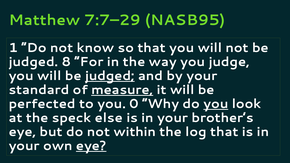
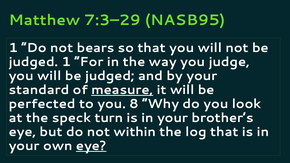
7:7–29: 7:7–29 -> 7:3–29
know: know -> bears
judged 8: 8 -> 1
judged at (110, 76) underline: present -> none
0: 0 -> 8
you at (216, 104) underline: present -> none
else: else -> turn
